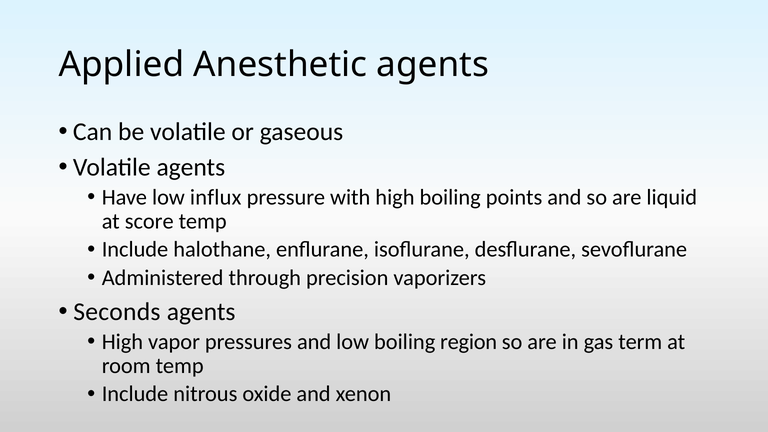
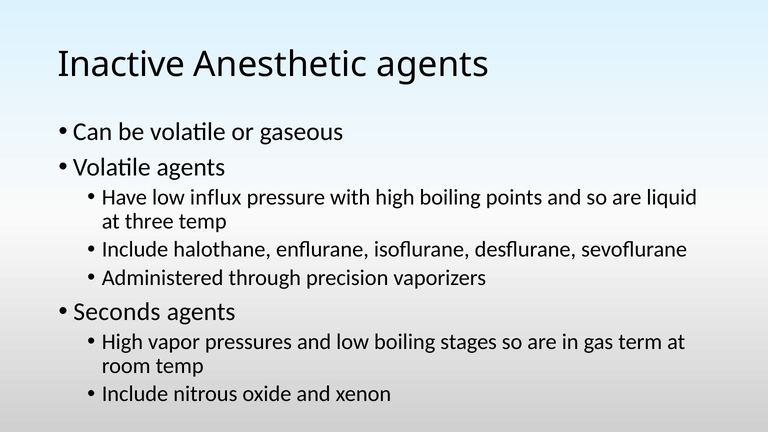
Applied: Applied -> Inactive
score: score -> three
region: region -> stages
